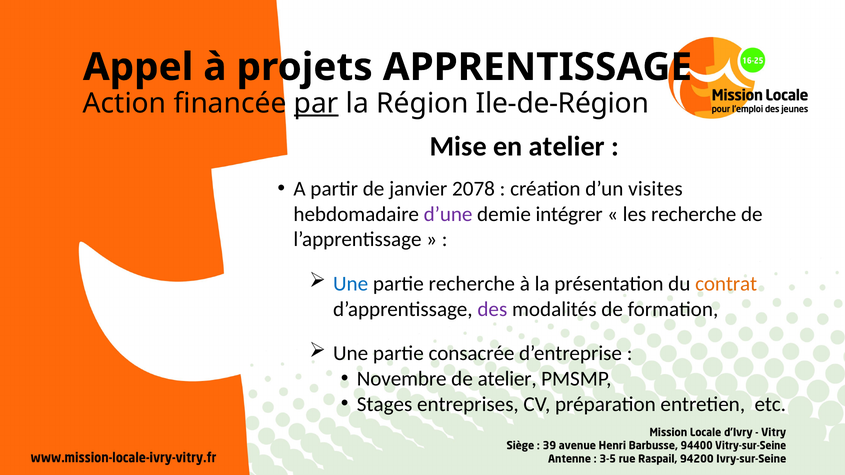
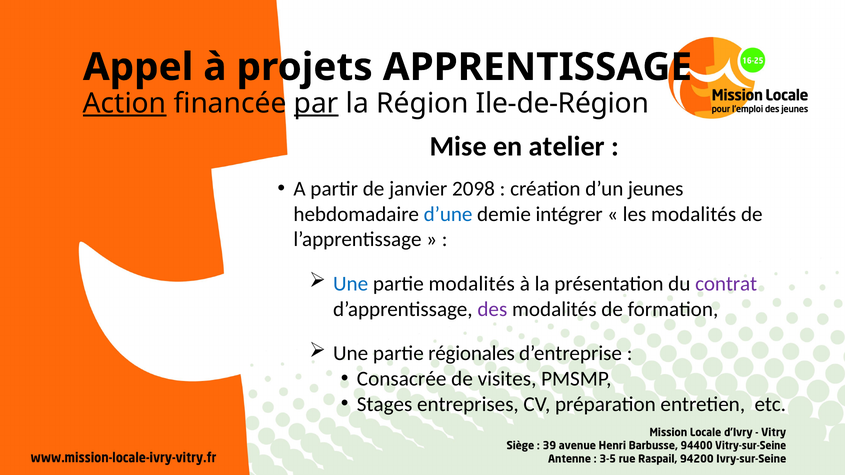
Action underline: none -> present
2078: 2078 -> 2098
visites: visites -> jeunes
d’une colour: purple -> blue
les recherche: recherche -> modalités
partie recherche: recherche -> modalités
contrat colour: orange -> purple
consacrée: consacrée -> régionales
Novembre: Novembre -> Consacrée
de atelier: atelier -> visites
